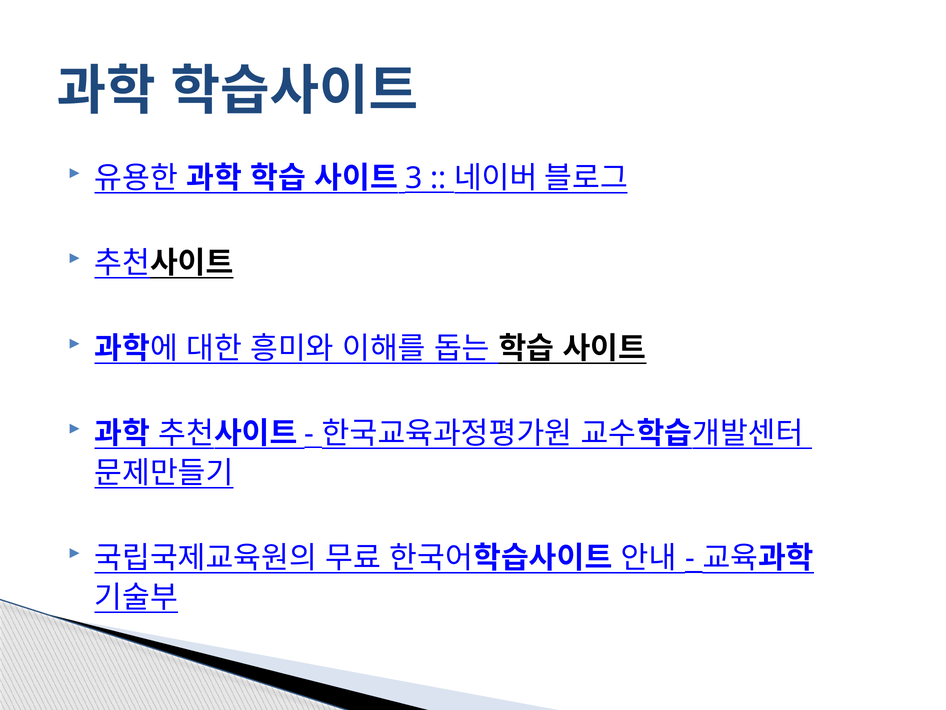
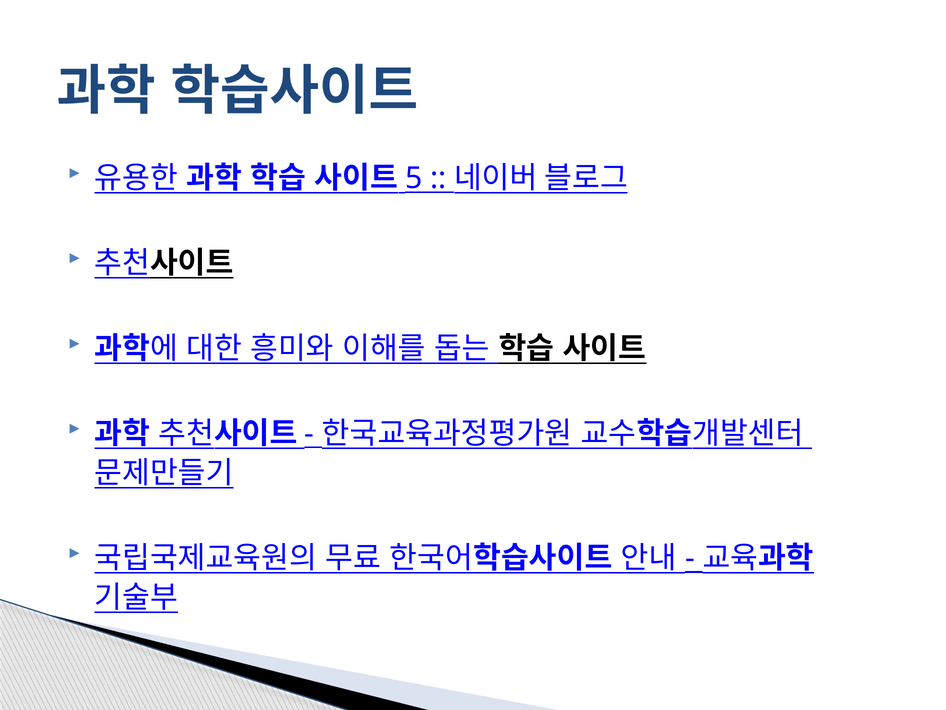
3: 3 -> 5
